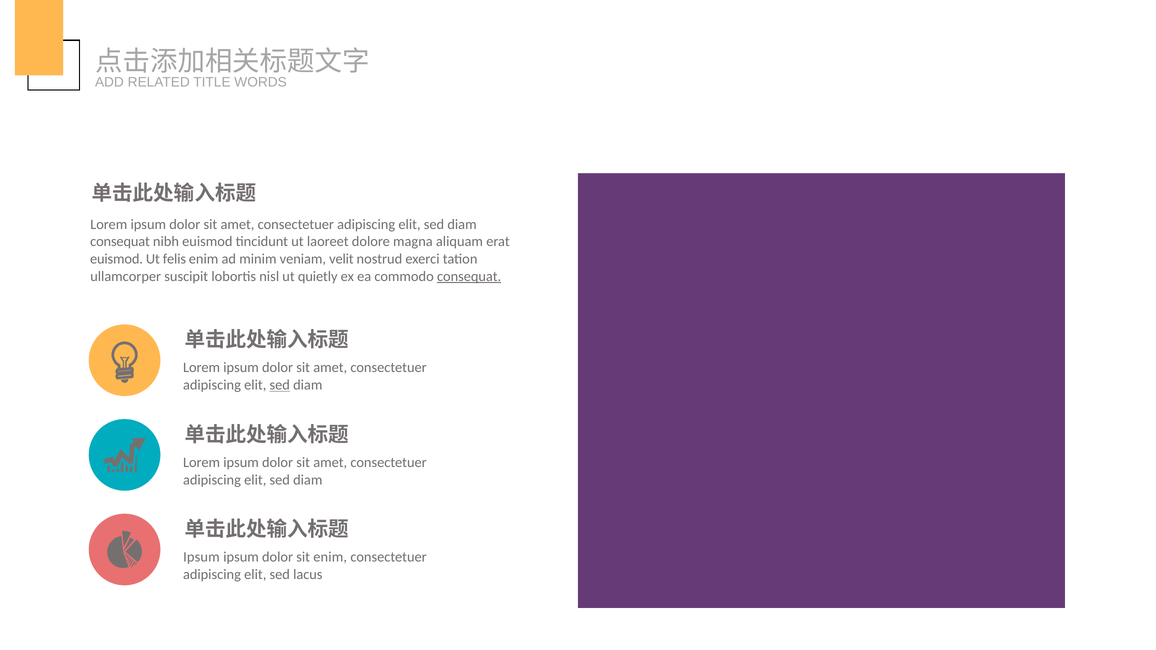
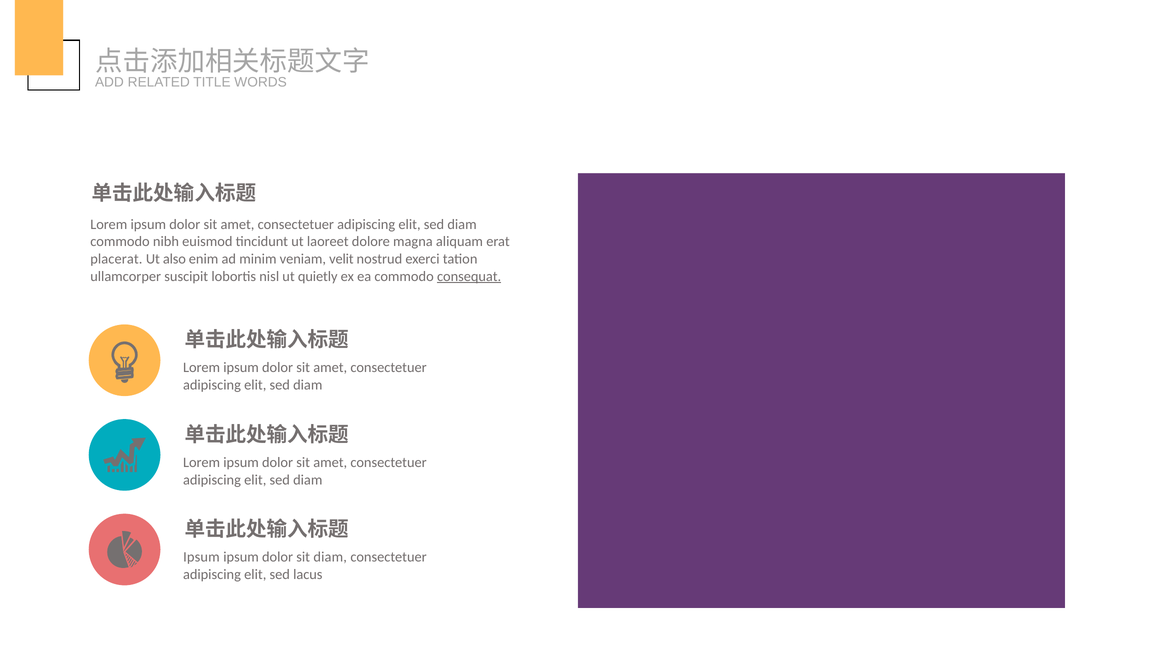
consequat at (120, 242): consequat -> commodo
euismod at (116, 259): euismod -> placerat
felis: felis -> also
sed at (280, 385) underline: present -> none
sit enim: enim -> diam
